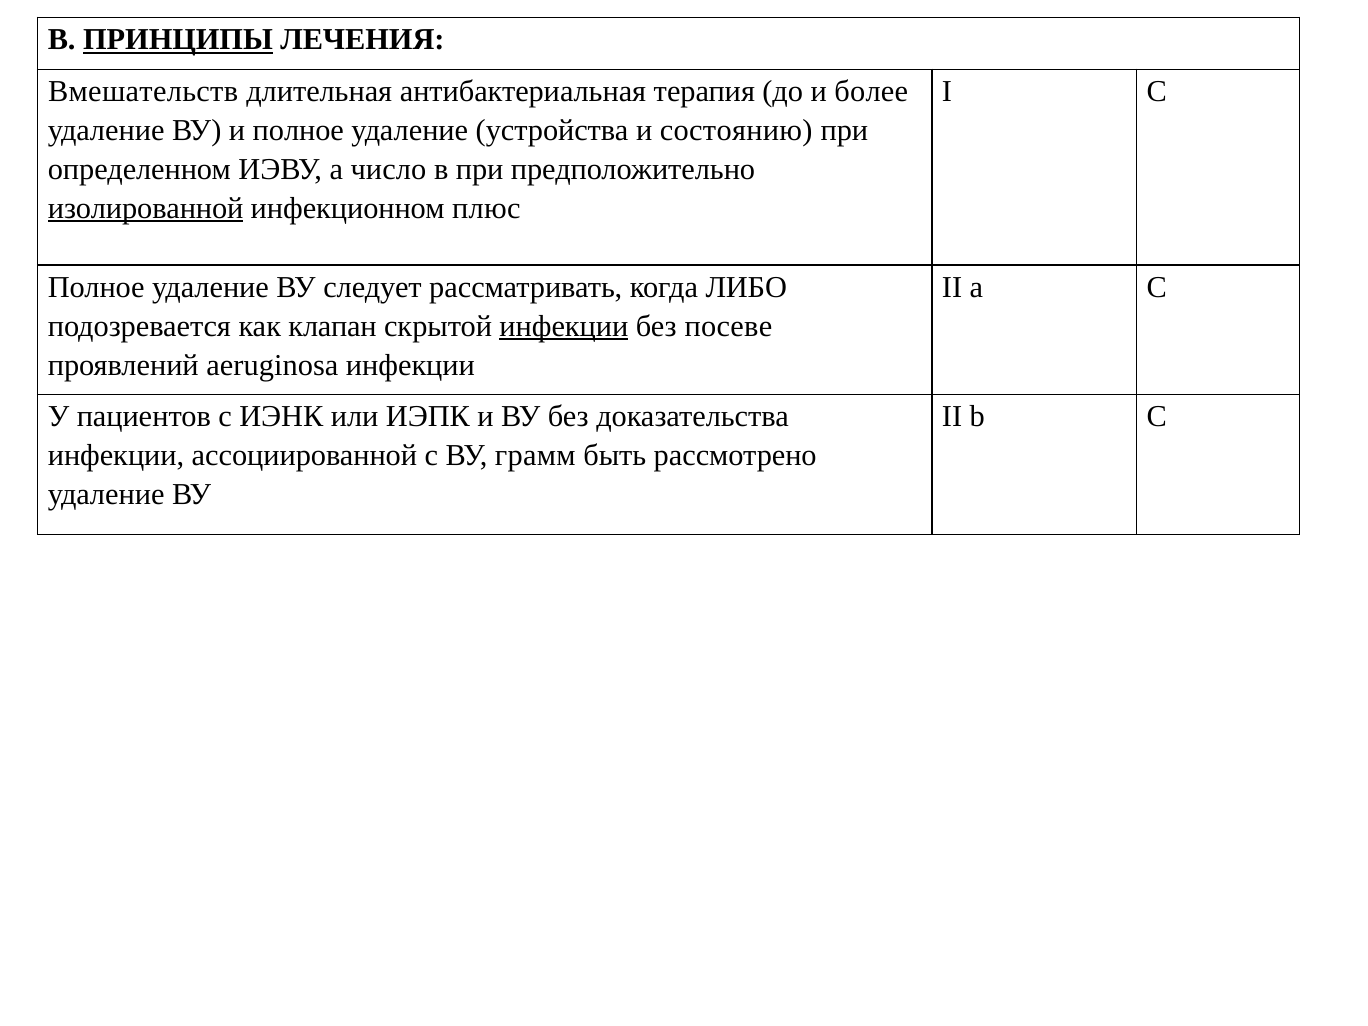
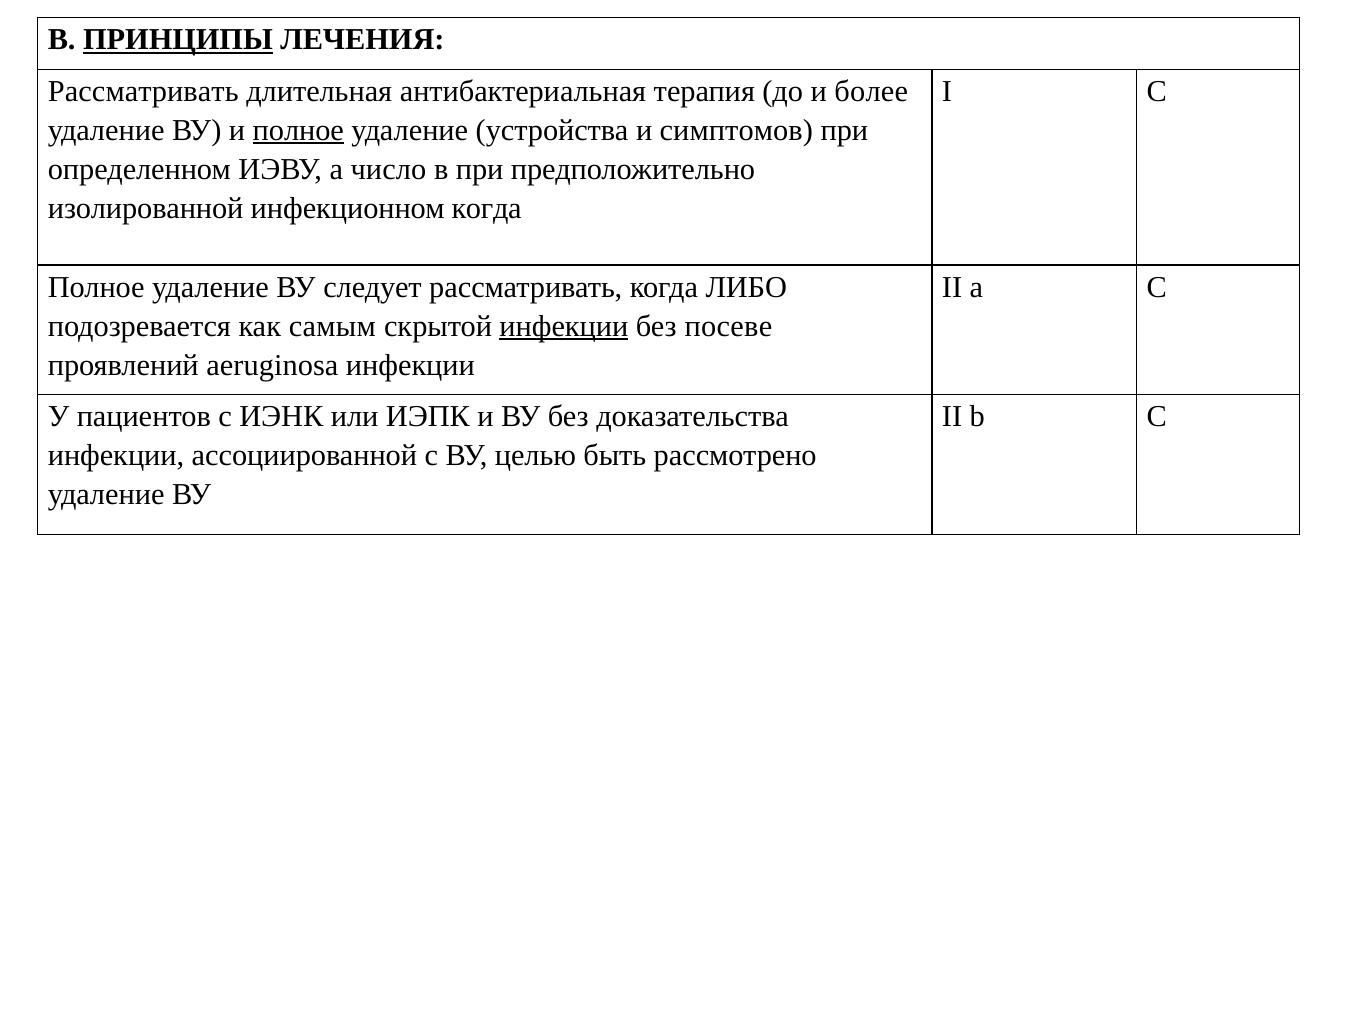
Вмешательств at (143, 91): Вмешательств -> Рассматривать
полное at (298, 130) underline: none -> present
состоянию: состоянию -> симптомов
изолированной underline: present -> none
инфекционном плюс: плюс -> когда
клапан: клапан -> самым
грамм: грамм -> целью
